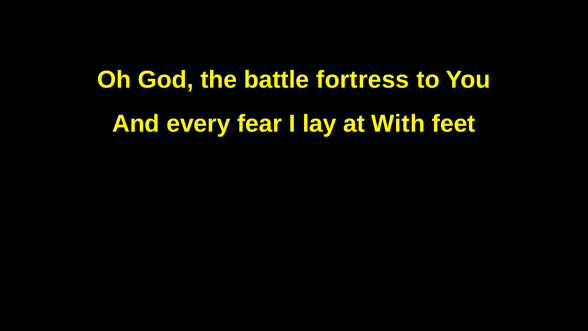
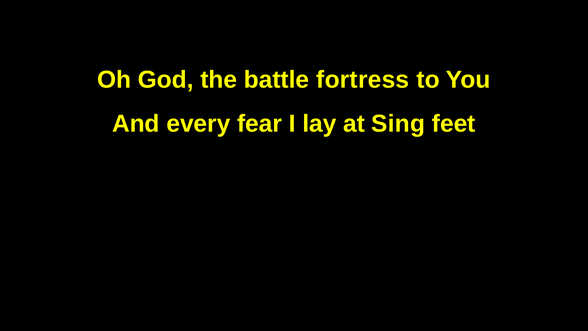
With: With -> Sing
